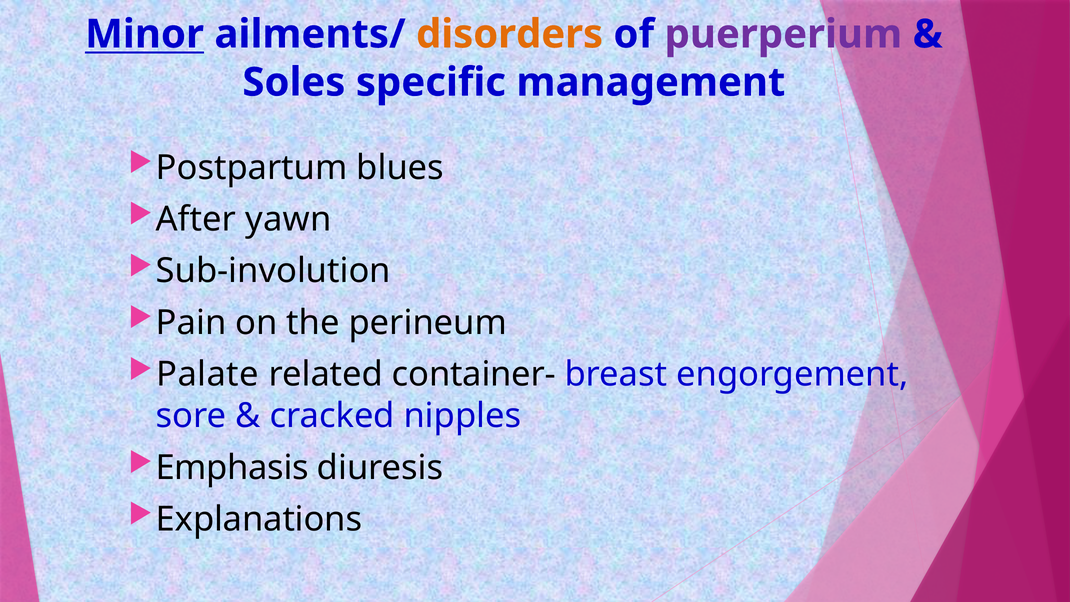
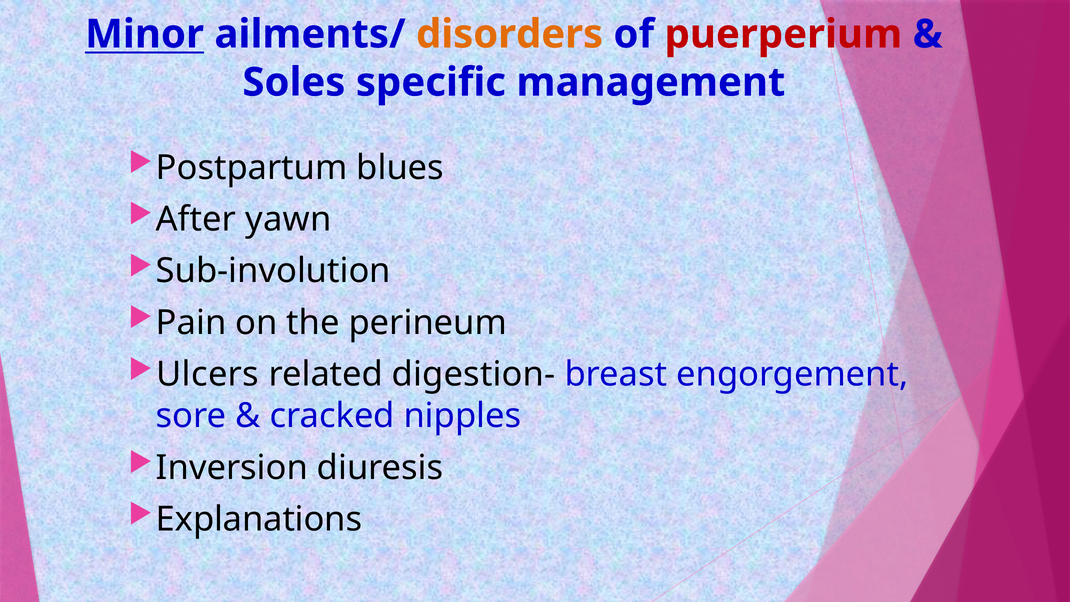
puerperium colour: purple -> red
Palate: Palate -> Ulcers
container-: container- -> digestion-
Emphasis: Emphasis -> Inversion
